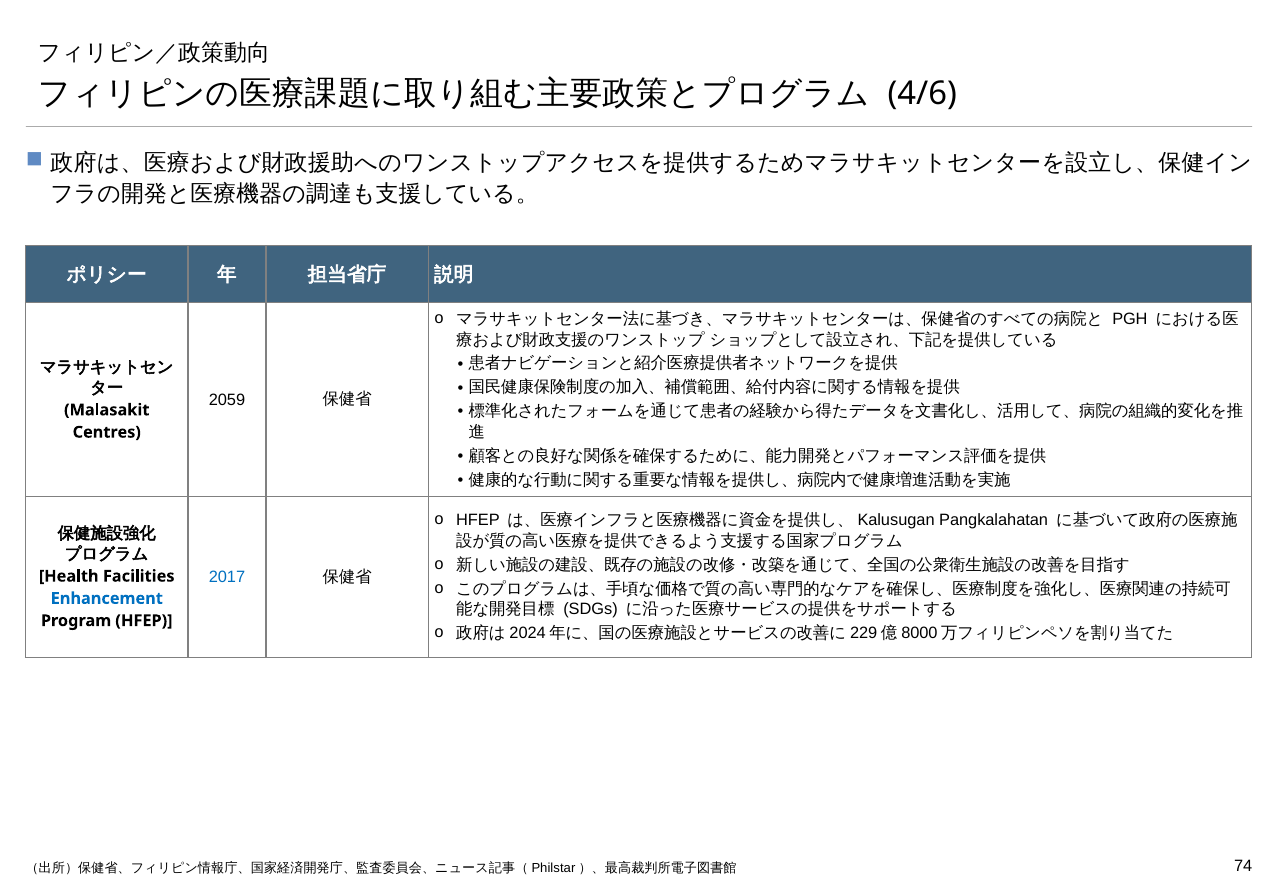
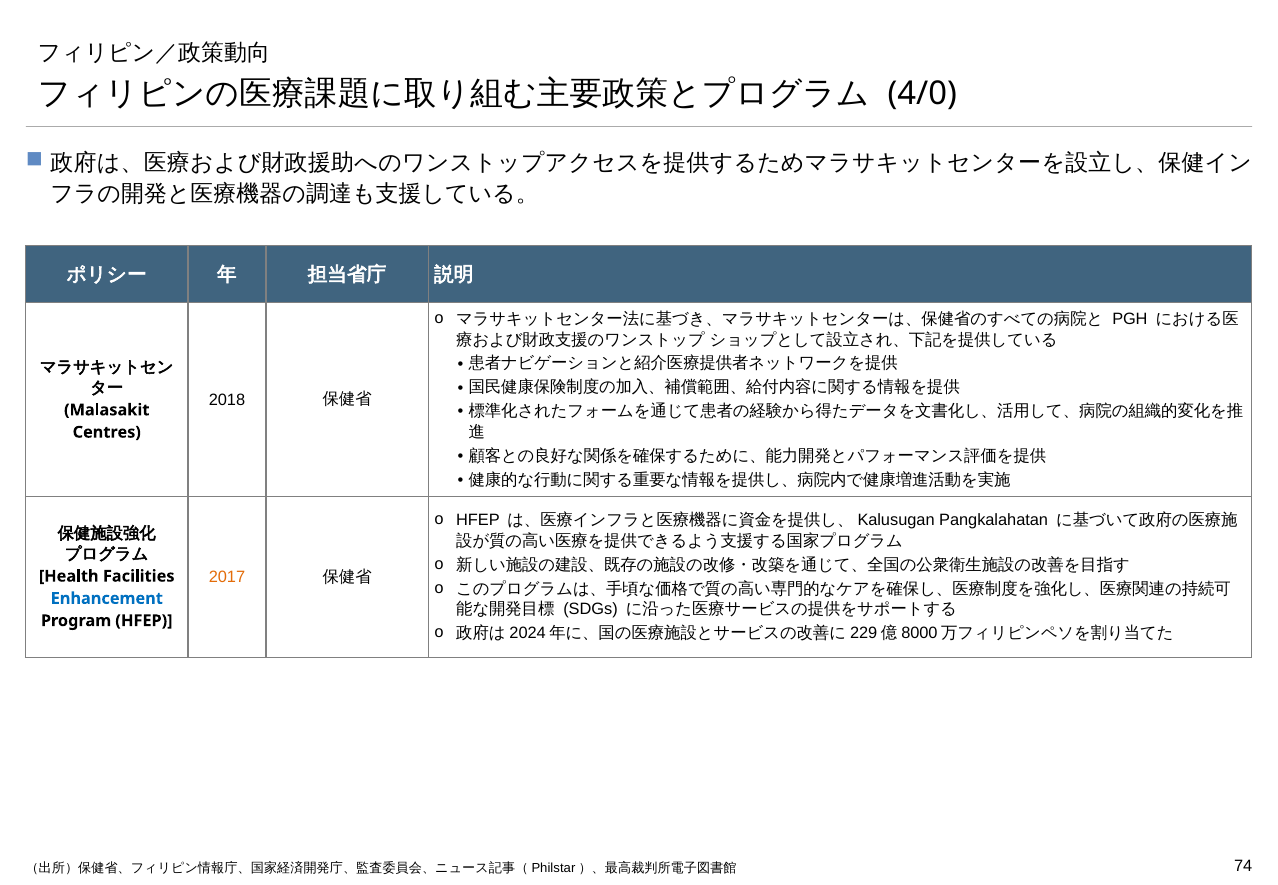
4/6: 4/6 -> 4/0
2059: 2059 -> 2018
2017 colour: blue -> orange
